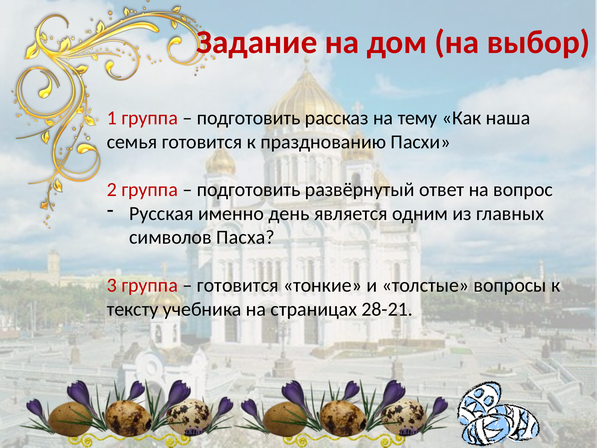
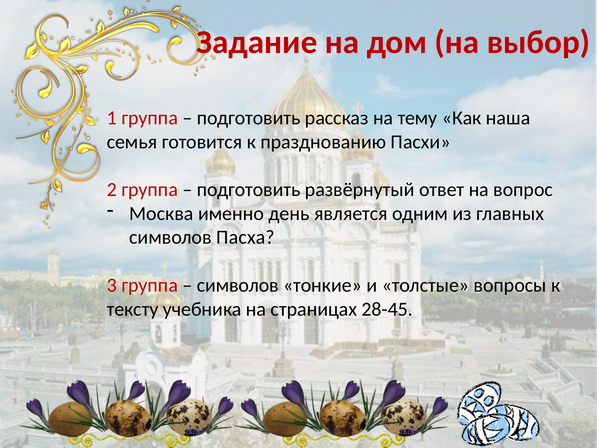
Русская: Русская -> Москва
готовится at (238, 285): готовится -> символов
28-21: 28-21 -> 28-45
